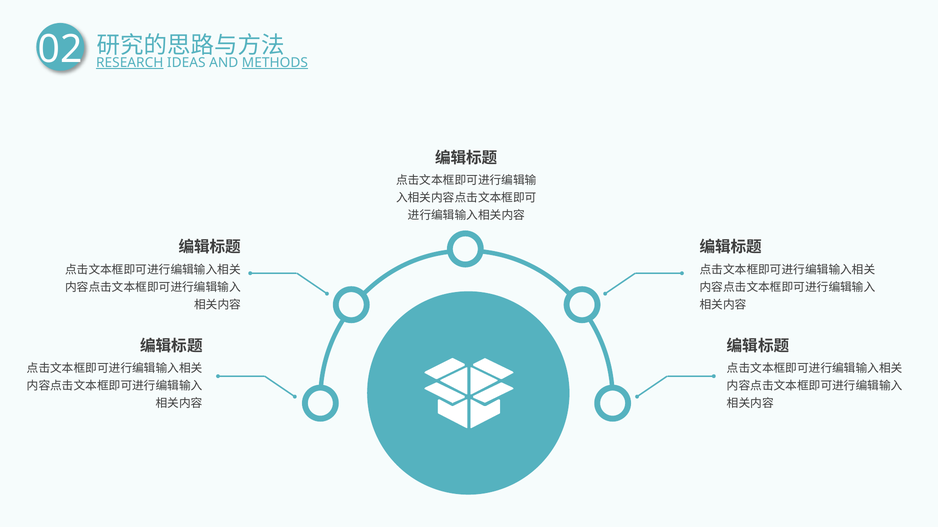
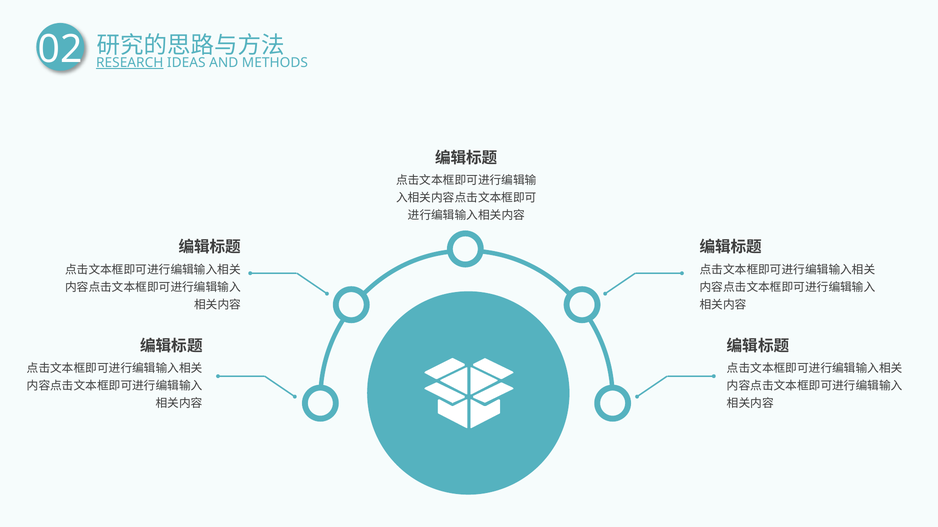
METHODS underline: present -> none
